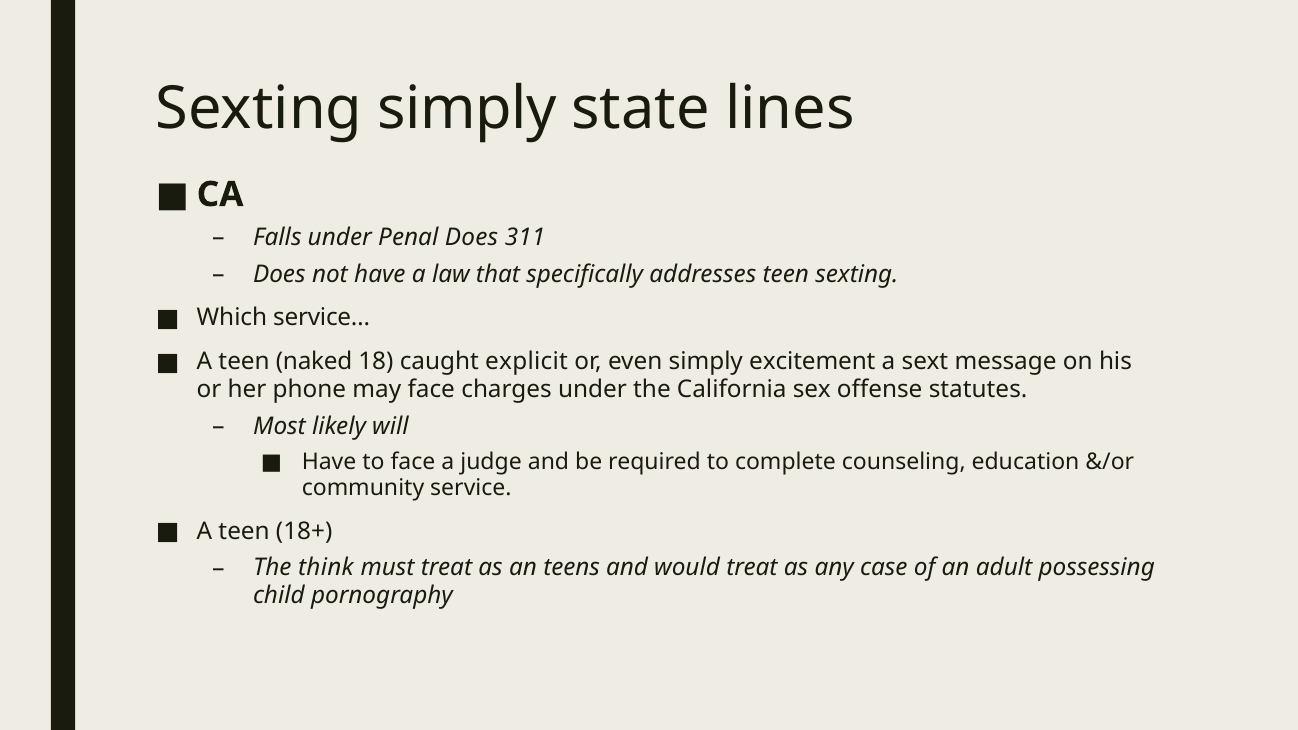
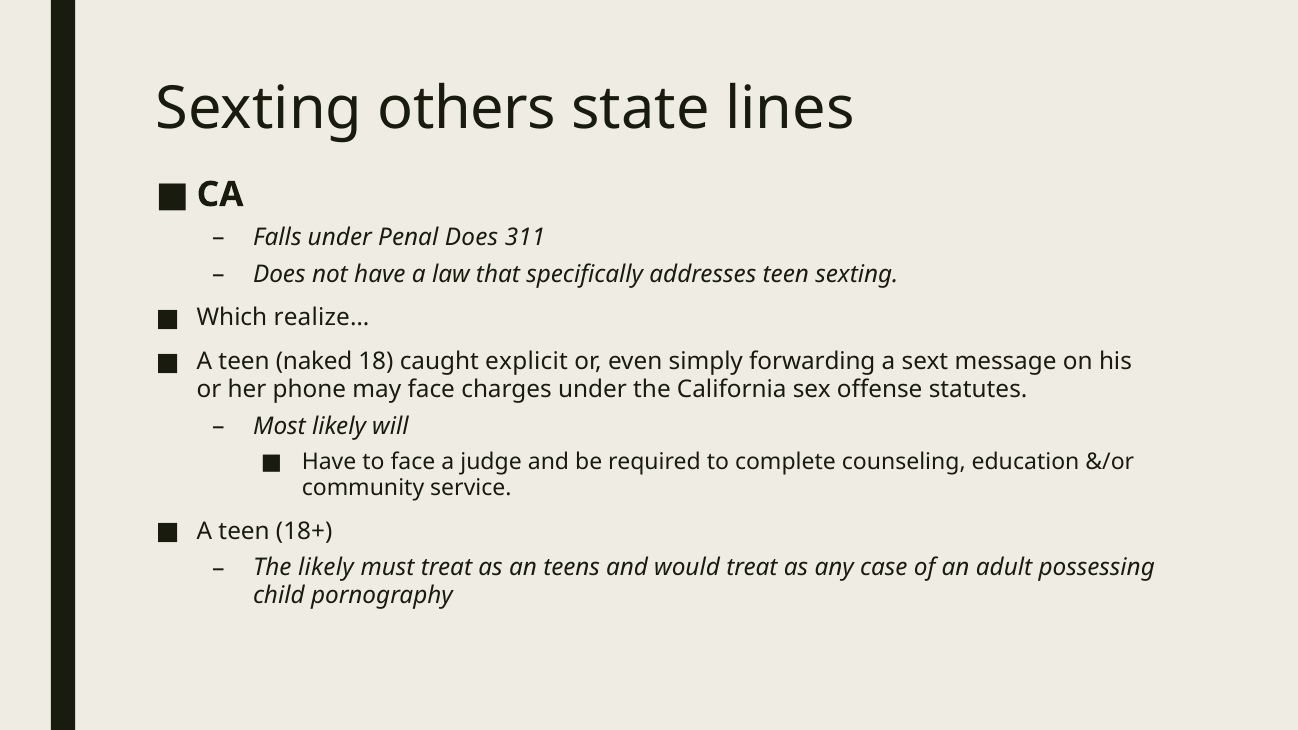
Sexting simply: simply -> others
service…: service… -> realize…
excitement: excitement -> forwarding
The think: think -> likely
